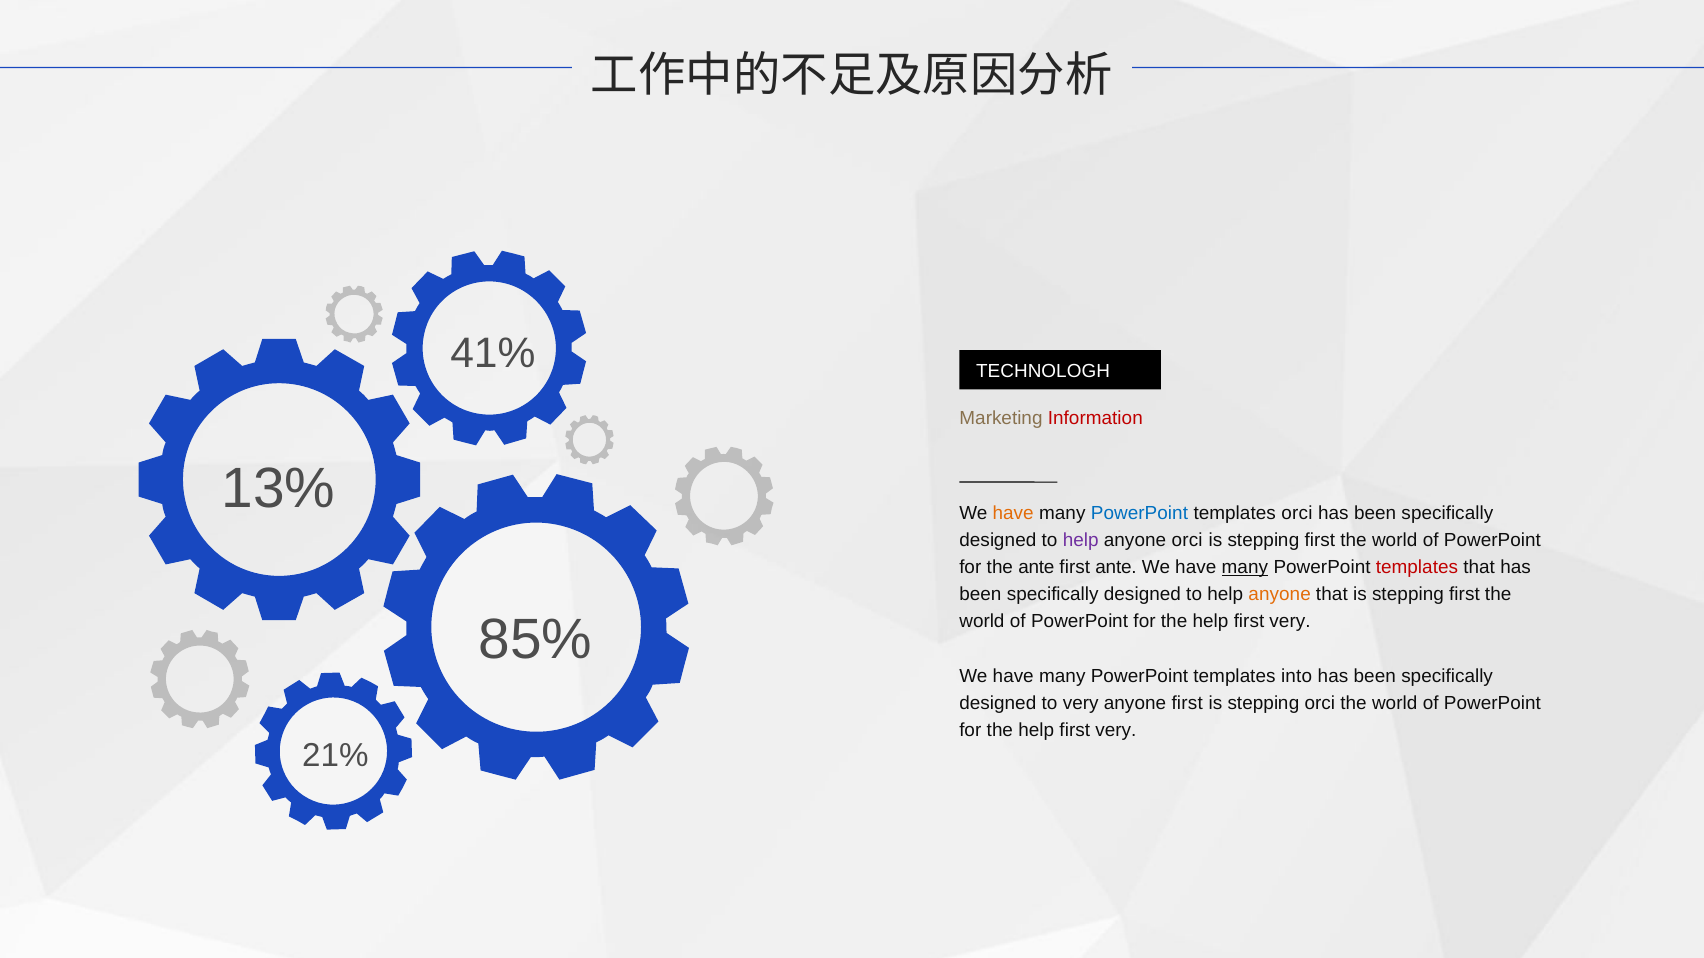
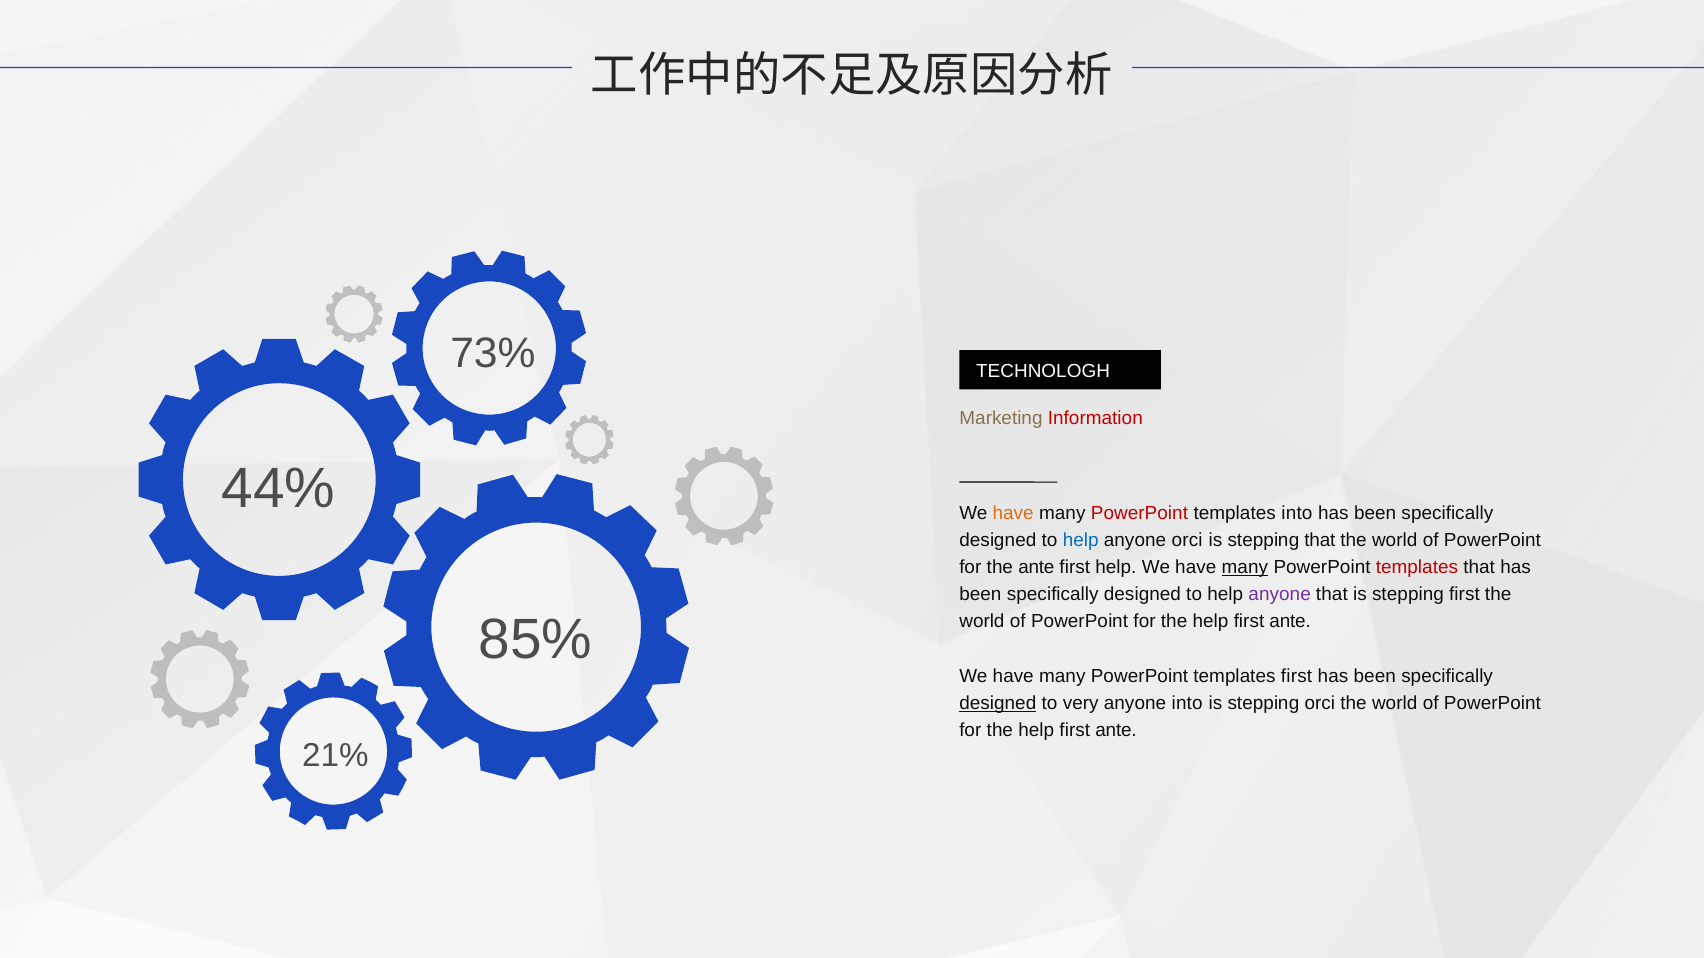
41%: 41% -> 73%
13%: 13% -> 44%
PowerPoint at (1139, 513) colour: blue -> red
templates orci: orci -> into
help at (1081, 540) colour: purple -> blue
first at (1320, 540): first -> that
first ante: ante -> help
anyone at (1280, 595) colour: orange -> purple
very at (1290, 622): very -> ante
templates into: into -> first
designed at (998, 703) underline: none -> present
anyone first: first -> into
very at (1116, 730): very -> ante
